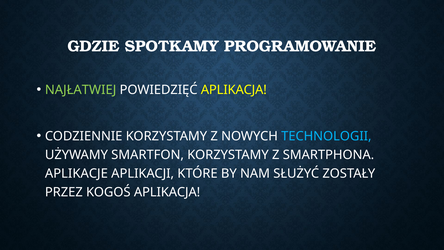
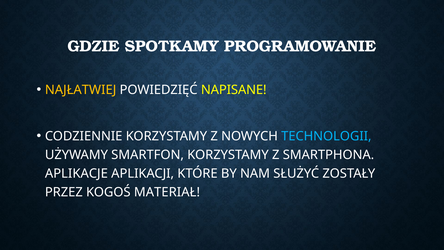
NAJŁATWIEJ colour: light green -> yellow
POWIEDZIĘĆ APLIKACJA: APLIKACJA -> NAPISANE
KOGOŚ APLIKACJA: APLIKACJA -> MATERIAŁ
